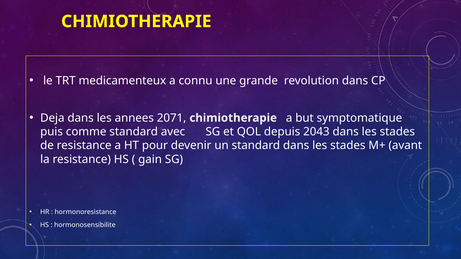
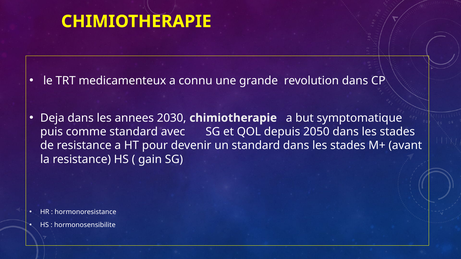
2071: 2071 -> 2030
2043: 2043 -> 2050
